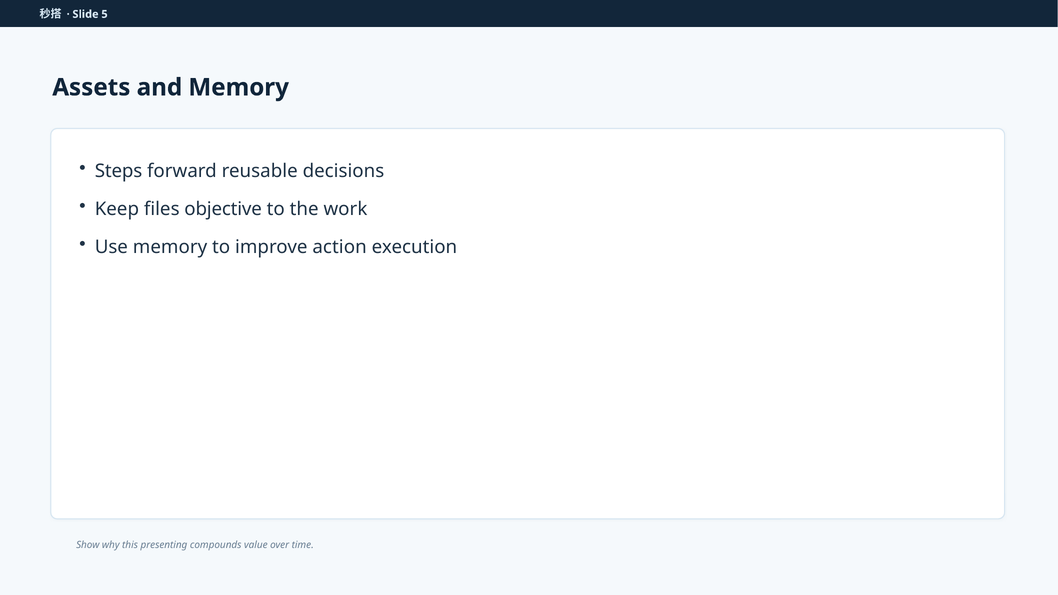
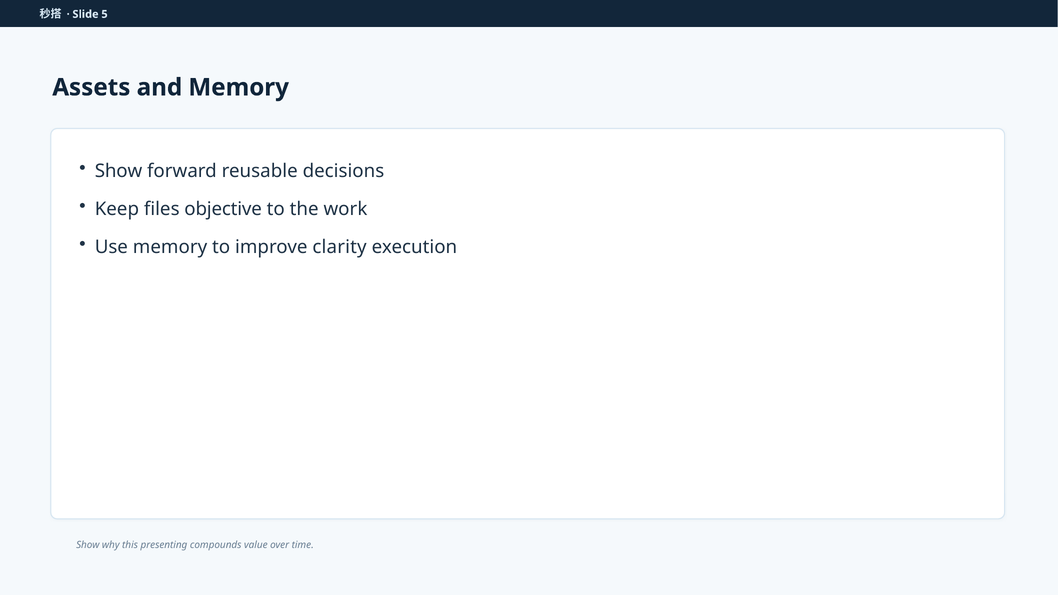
Steps at (119, 171): Steps -> Show
action: action -> clarity
